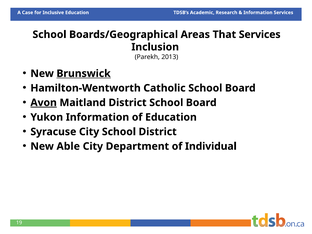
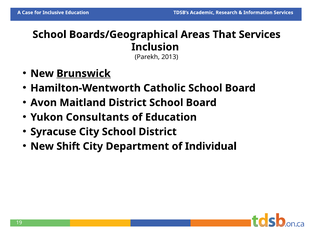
Avon underline: present -> none
Yukon Information: Information -> Consultants
Able: Able -> Shift
